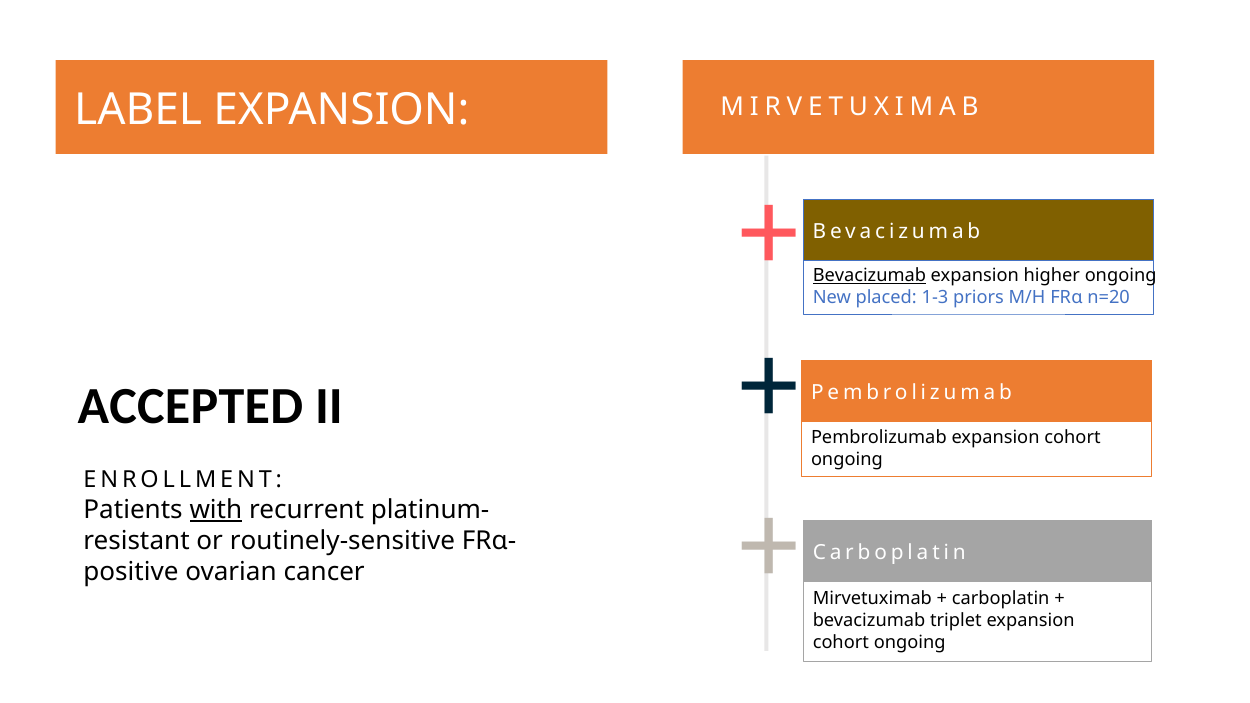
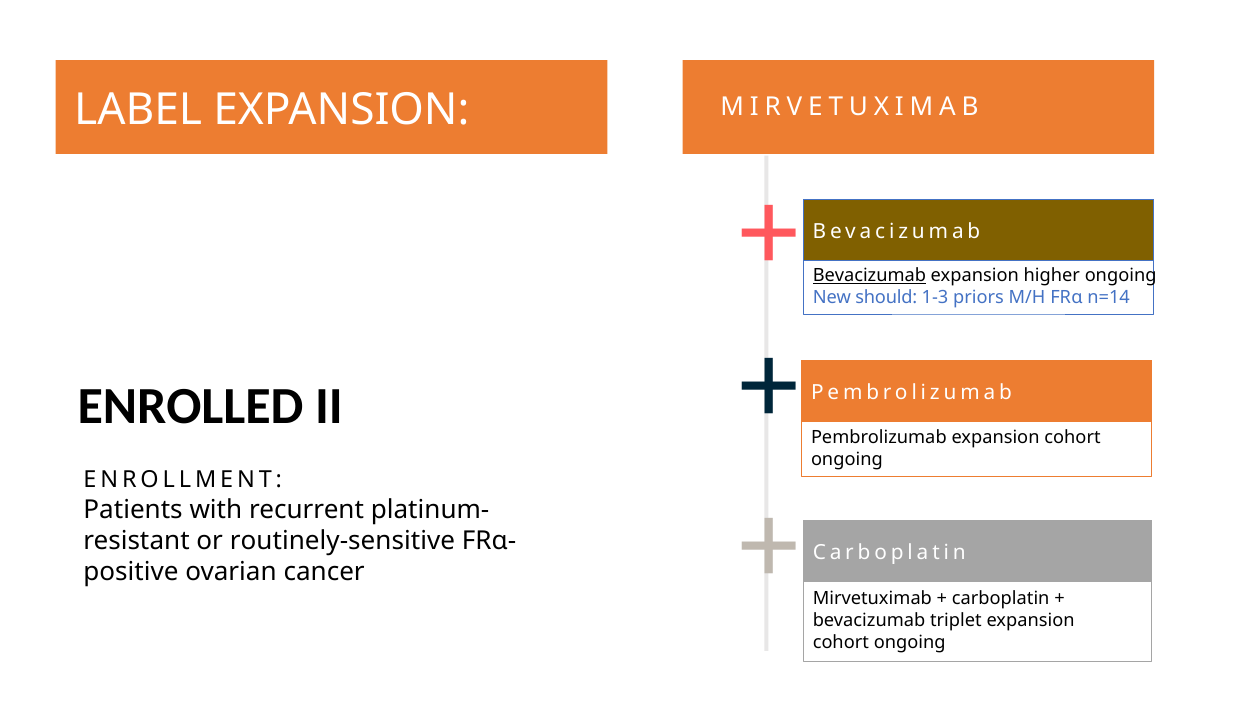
placed: placed -> should
n=20: n=20 -> n=14
ACCEPTED: ACCEPTED -> ENROLLED
with underline: present -> none
